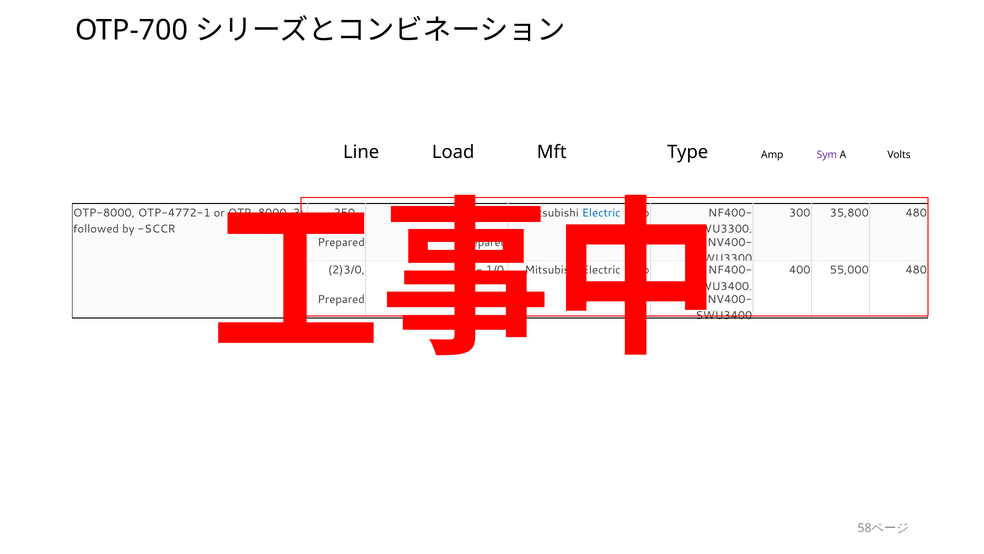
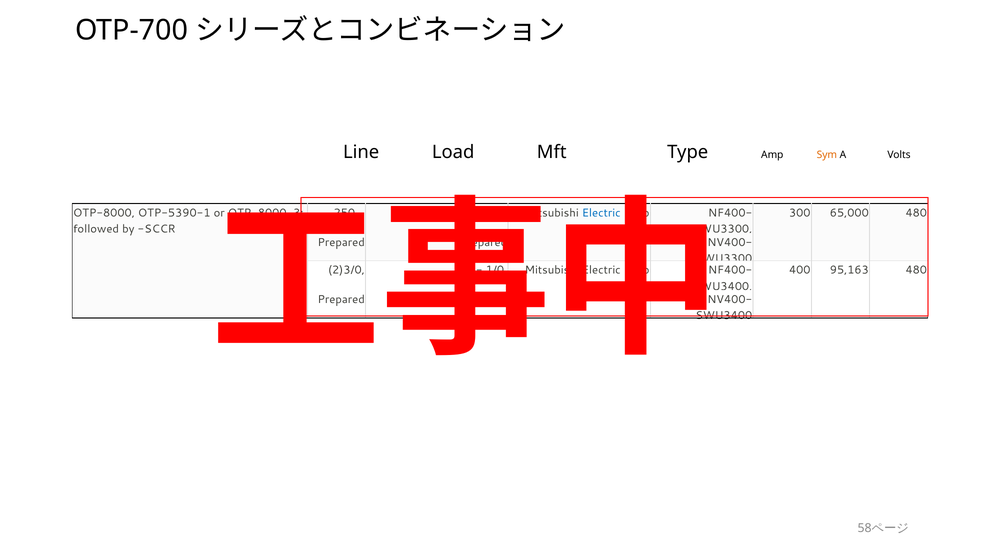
Sym colour: purple -> orange
OTP-4772-1: OTP-4772-1 -> OTP-5390-1
35,800: 35,800 -> 65,000
55,000: 55,000 -> 95,163
